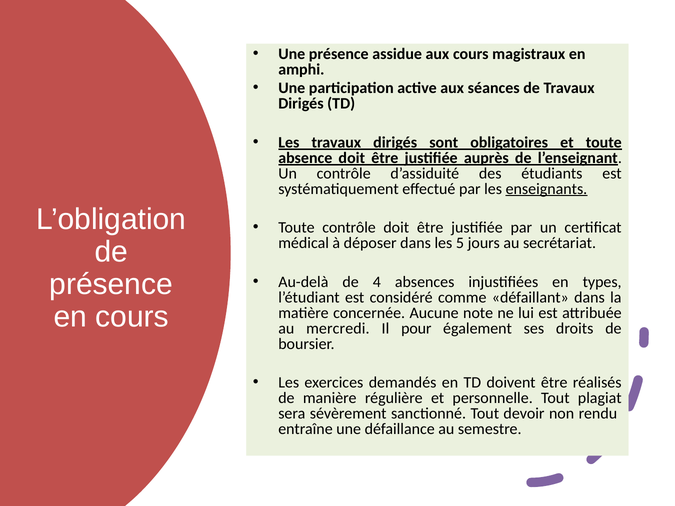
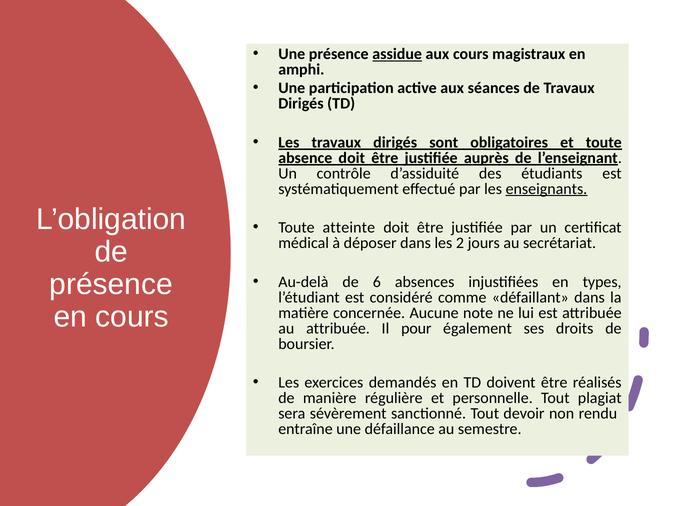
assidue underline: none -> present
Toute contrôle: contrôle -> atteinte
5: 5 -> 2
4: 4 -> 6
au mercredi: mercredi -> attribuée
